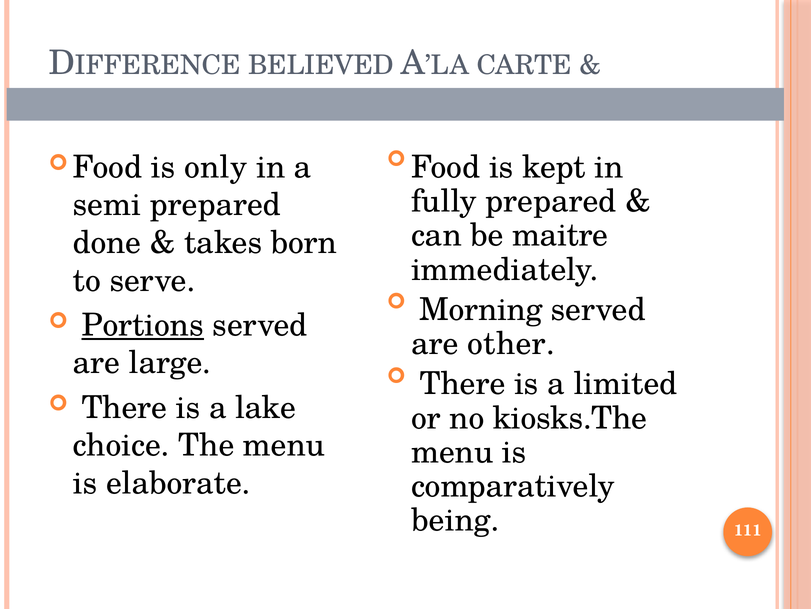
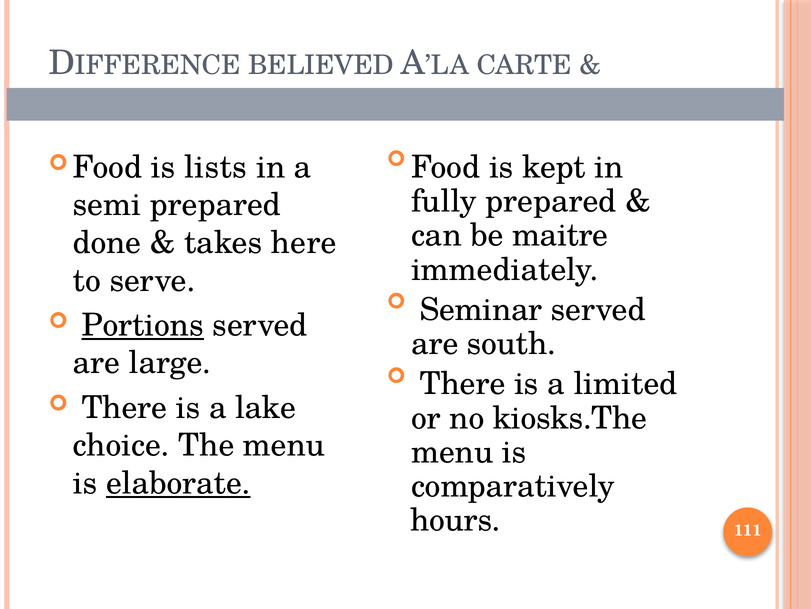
only: only -> lists
born: born -> here
Morning: Morning -> Seminar
other: other -> south
elaborate underline: none -> present
being: being -> hours
